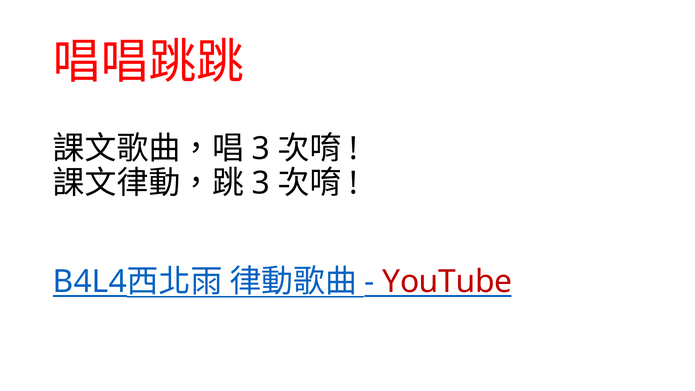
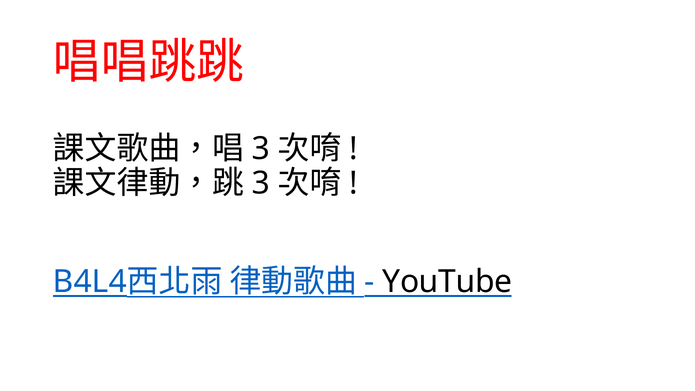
YouTube colour: red -> black
